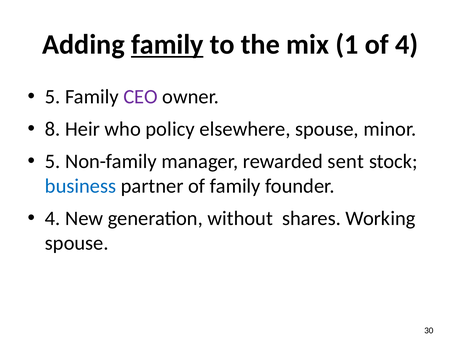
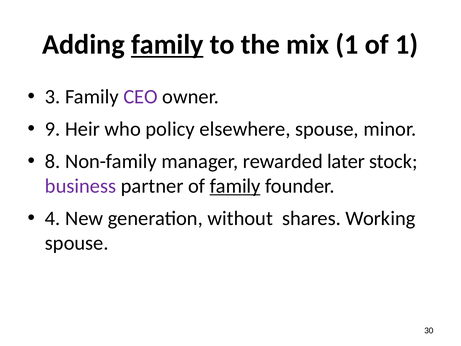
of 4: 4 -> 1
5 at (53, 97): 5 -> 3
8: 8 -> 9
5 at (53, 161): 5 -> 8
sent: sent -> later
business colour: blue -> purple
family at (235, 186) underline: none -> present
